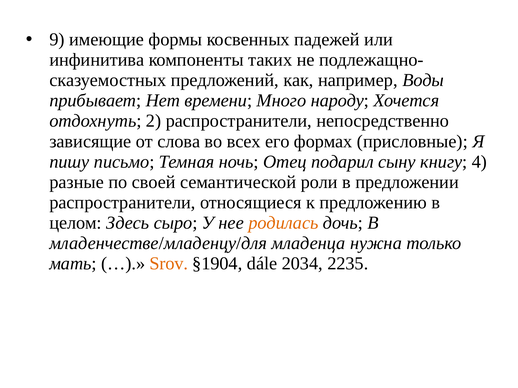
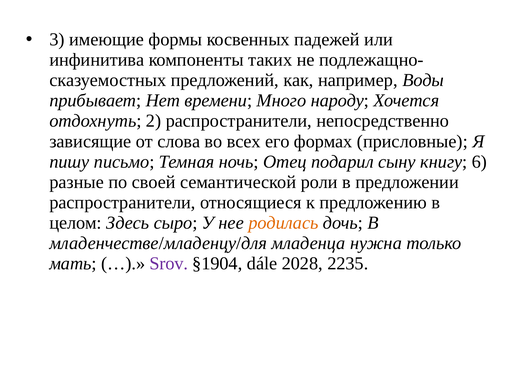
9: 9 -> 3
4: 4 -> 6
Srov colour: orange -> purple
2034: 2034 -> 2028
